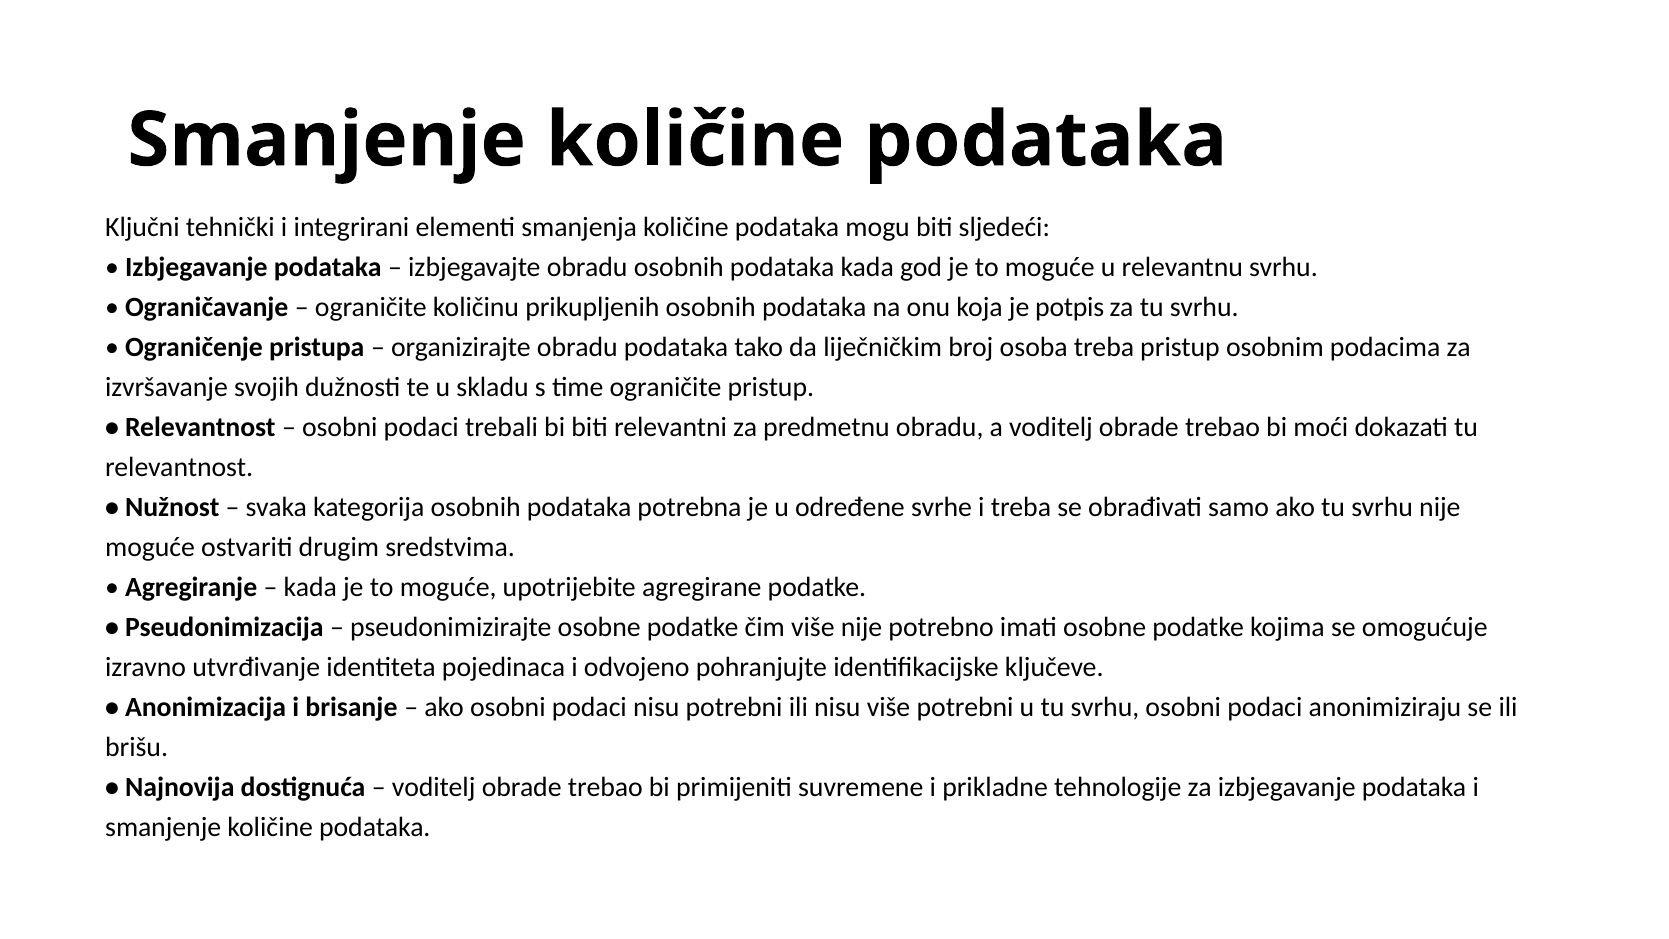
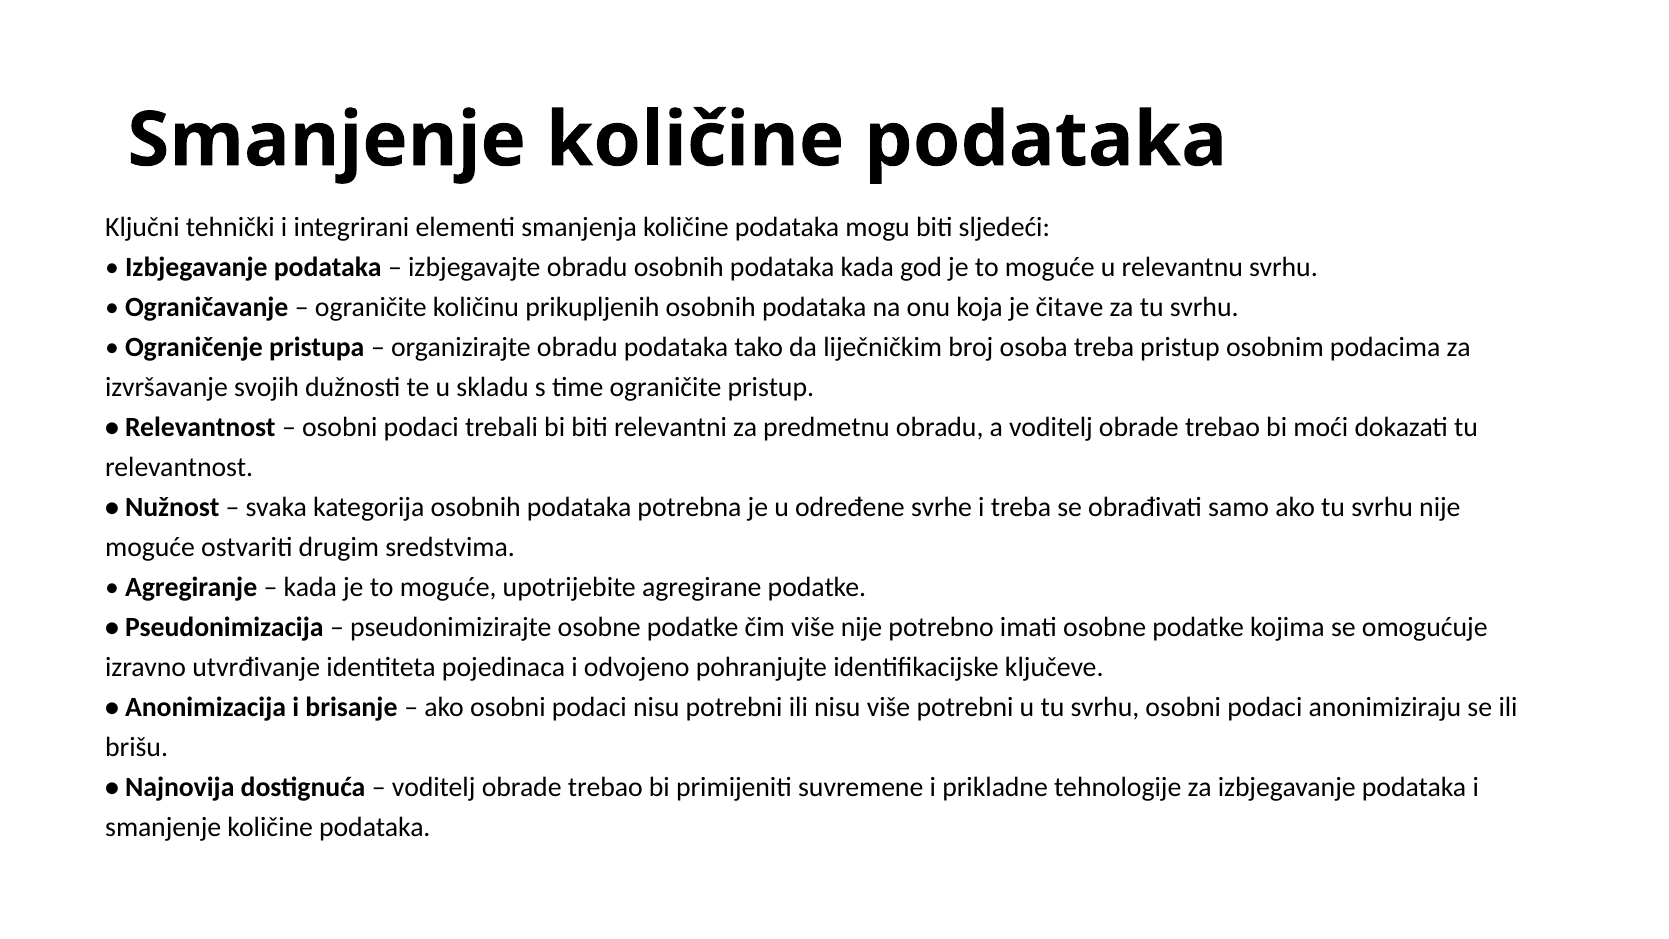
potpis: potpis -> čitave
